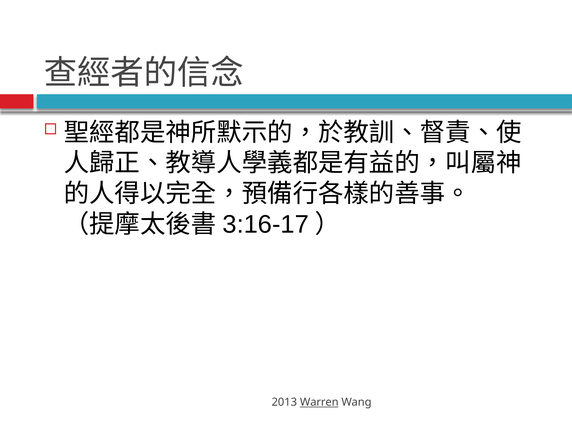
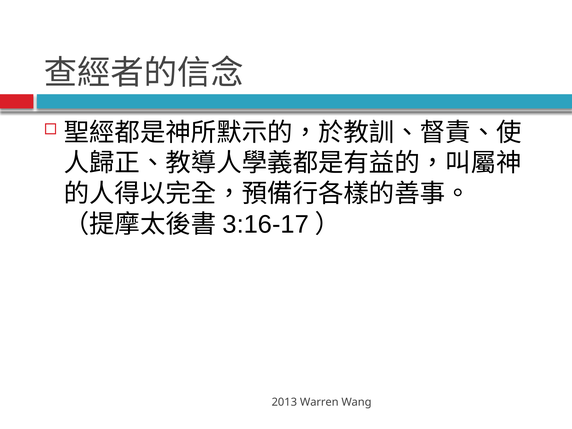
Warren underline: present -> none
